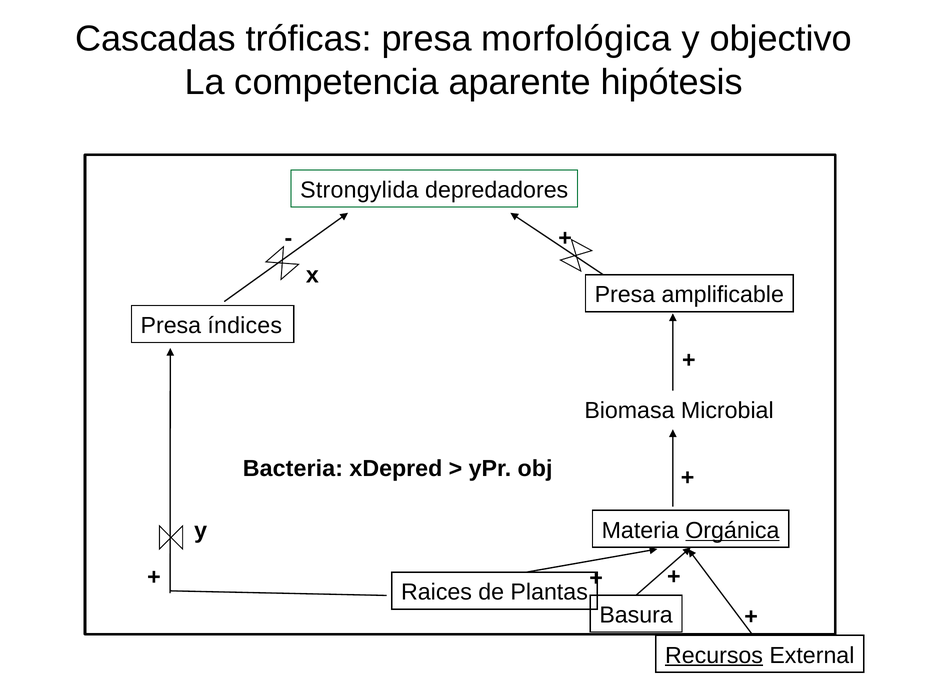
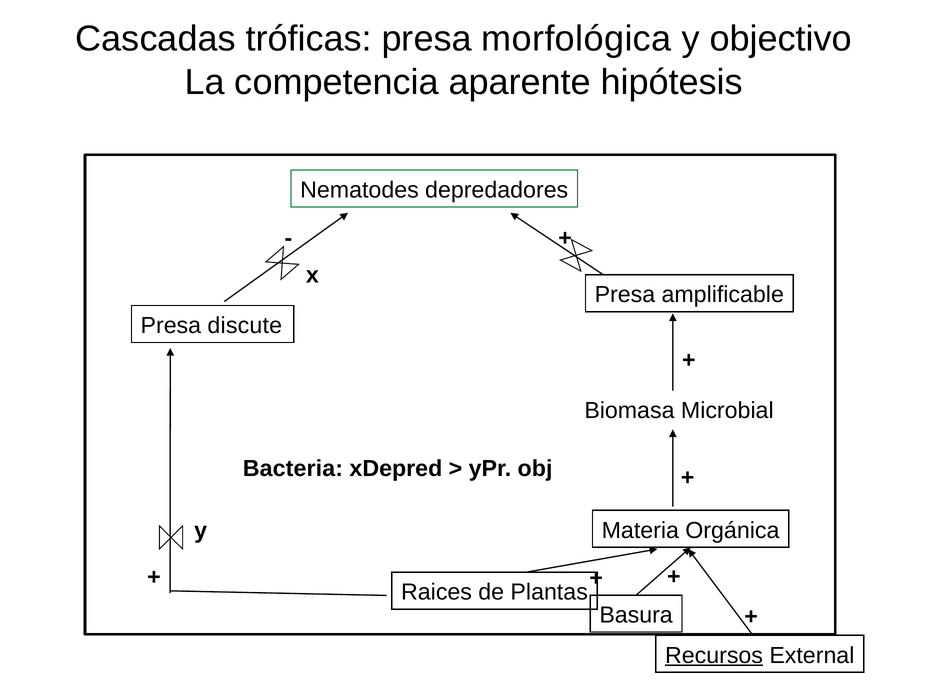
Strongylida: Strongylida -> Nematodes
índices: índices -> discute
Orgánica underline: present -> none
